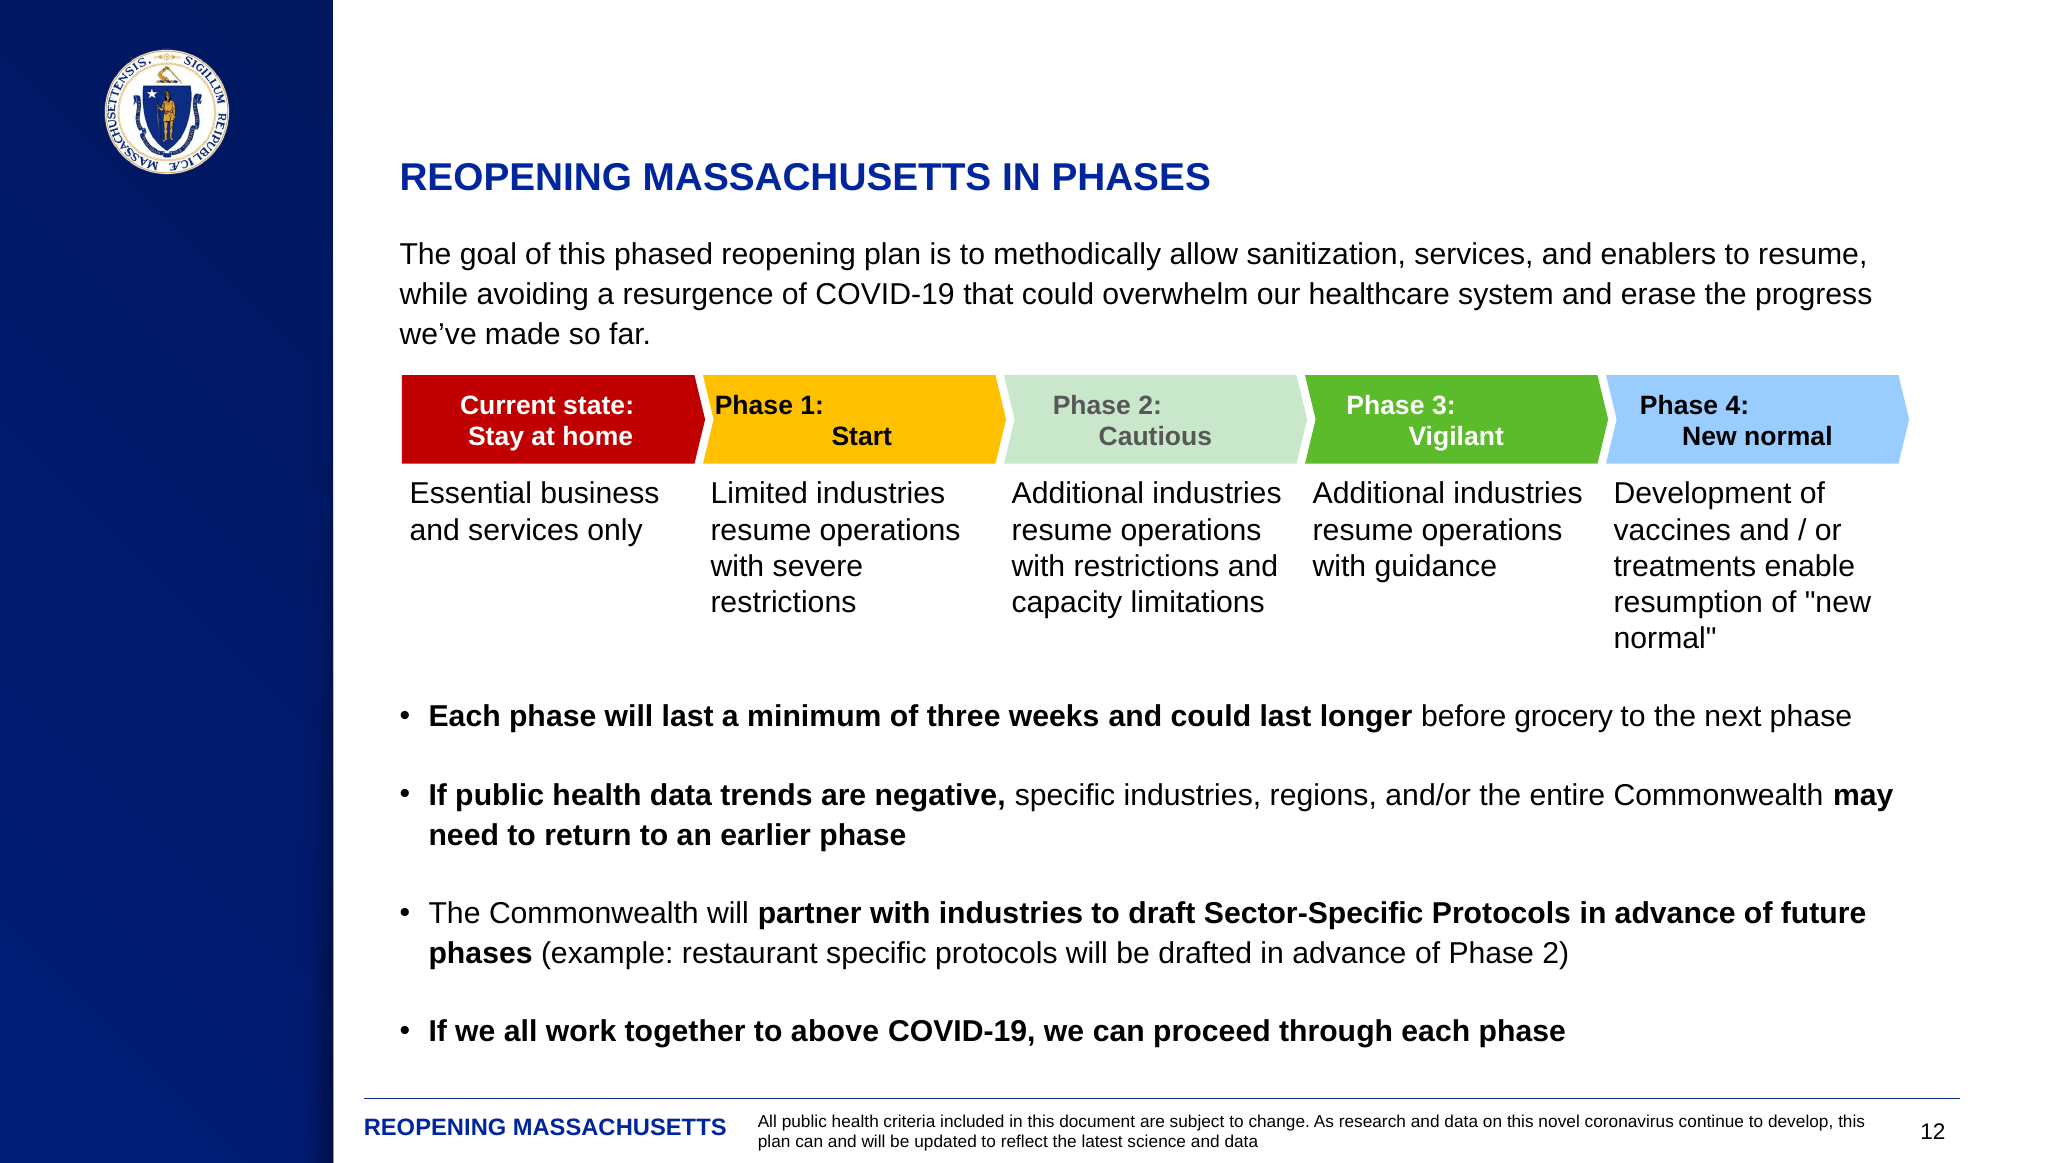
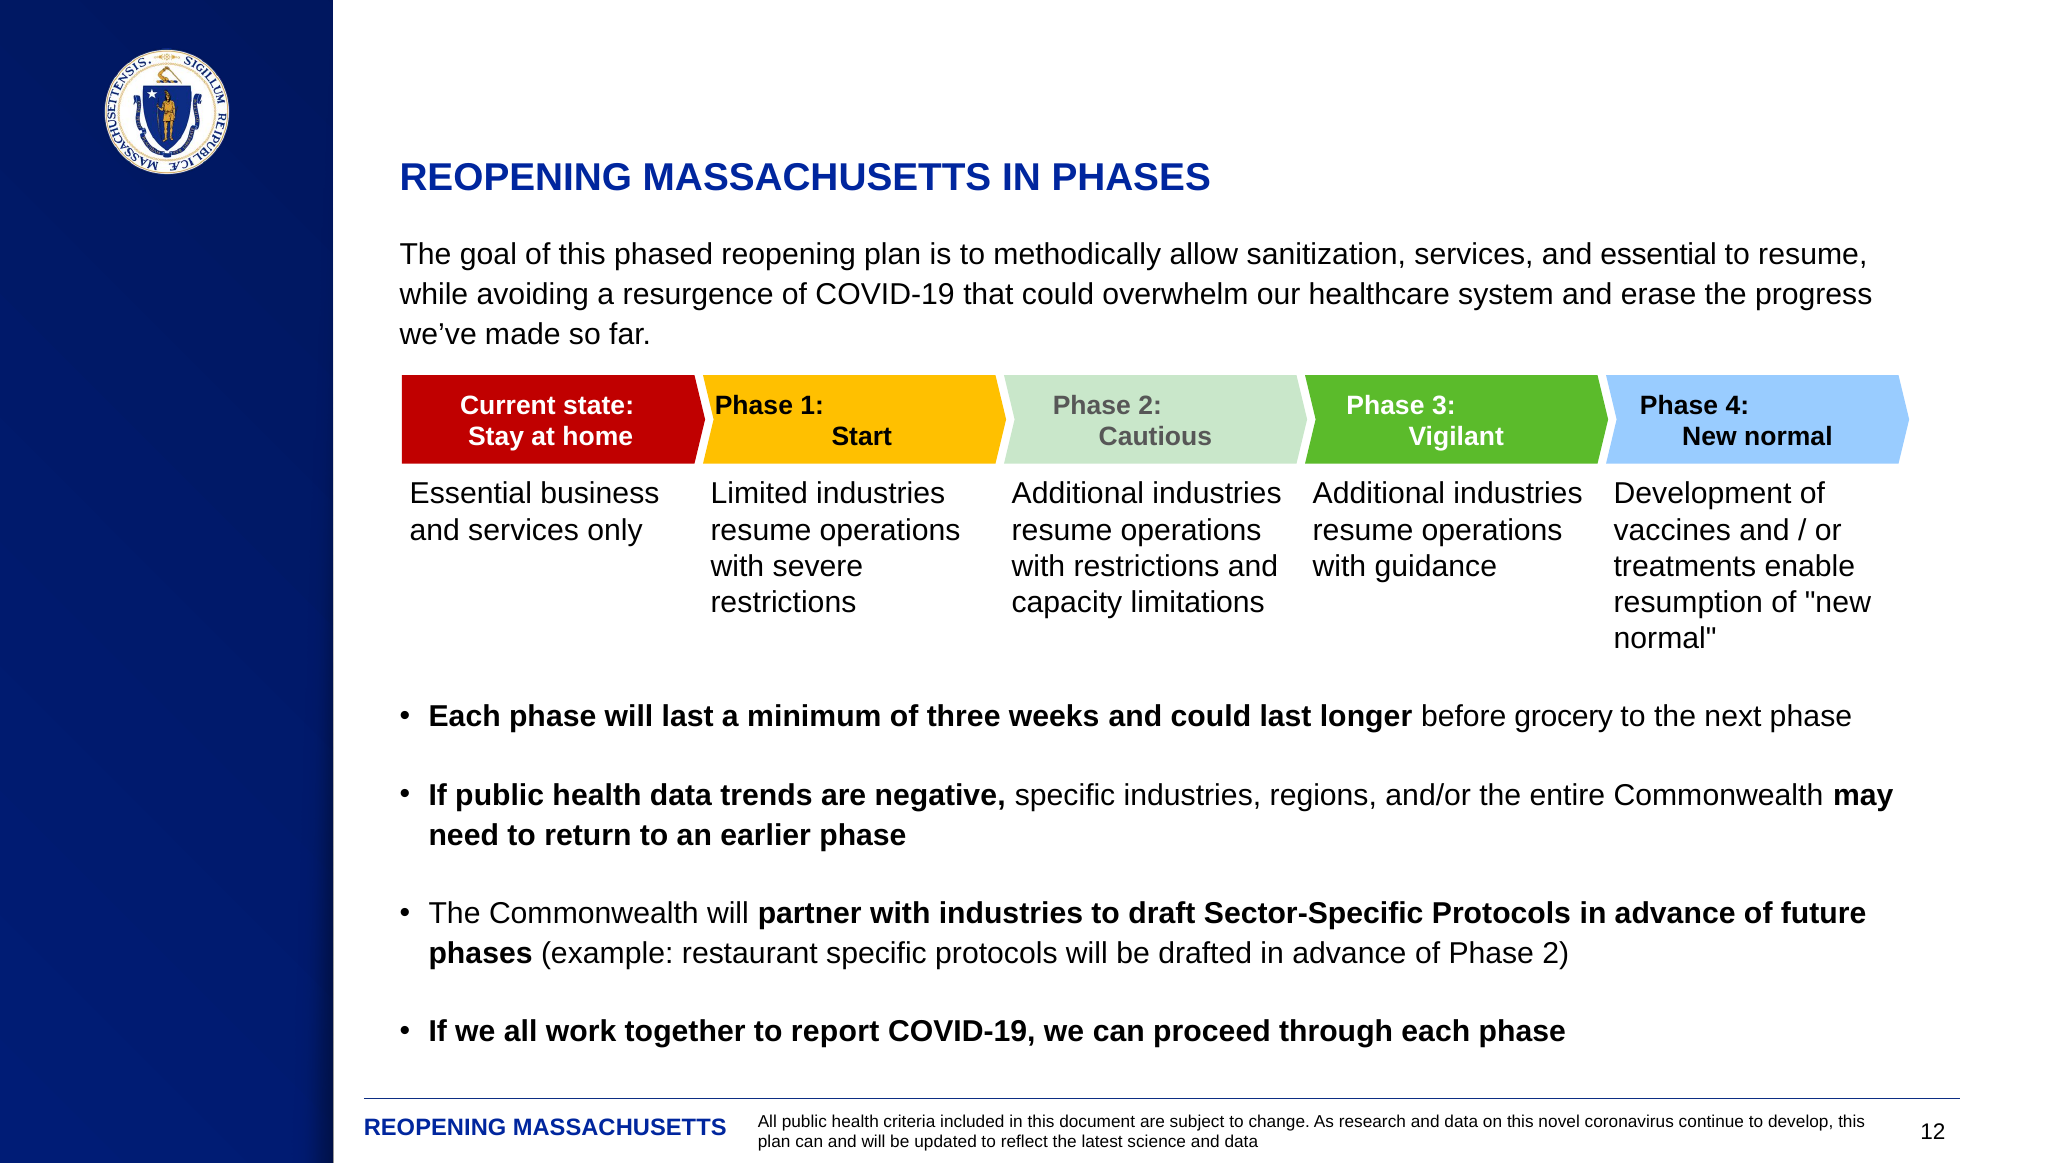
and enablers: enablers -> essential
above: above -> report
